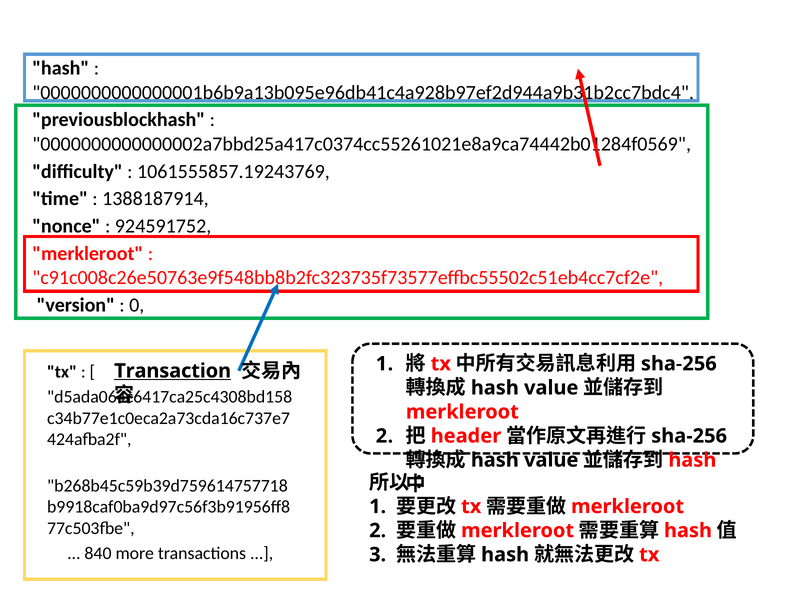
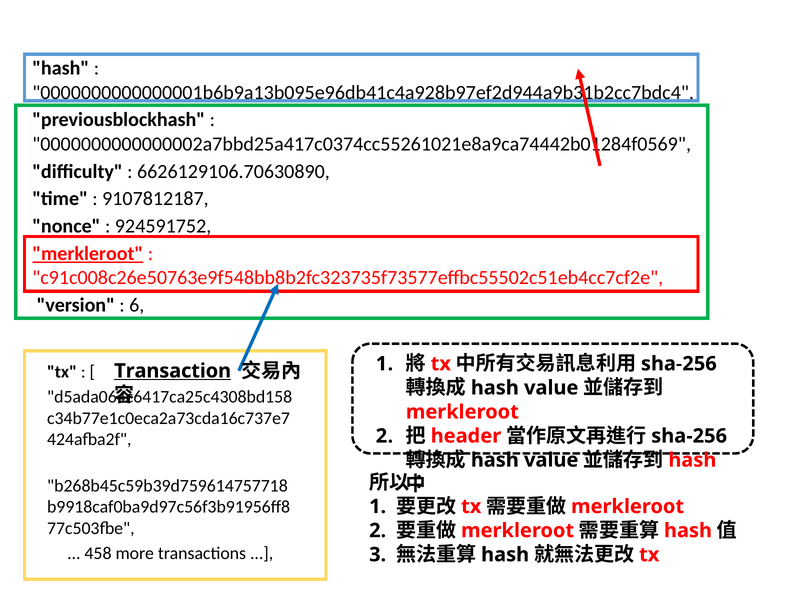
1061555857.19243769: 1061555857.19243769 -> 6626129106.70630890
1388187914: 1388187914 -> 9107812187
merkleroot at (88, 253) underline: none -> present
0: 0 -> 6
840: 840 -> 458
